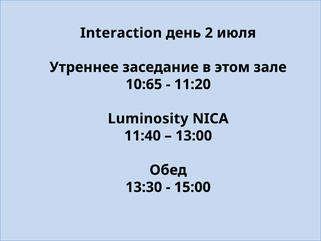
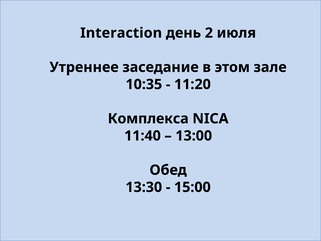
10:65: 10:65 -> 10:35
Luminosity: Luminosity -> Комплекса
